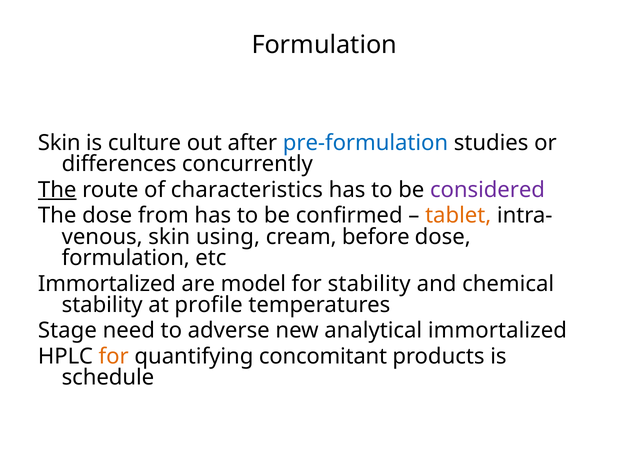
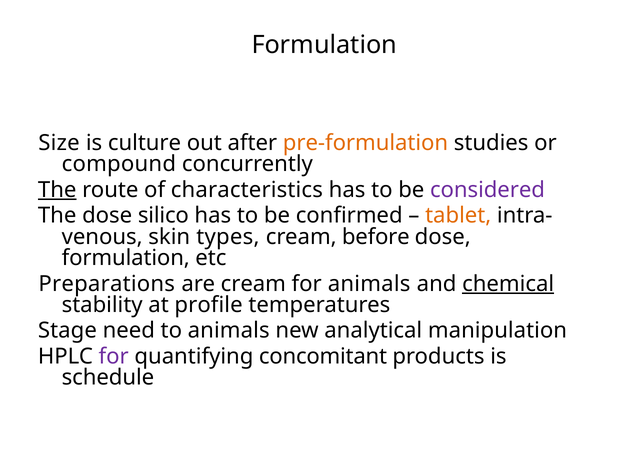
Skin at (59, 143): Skin -> Size
pre-formulation colour: blue -> orange
differences: differences -> compound
from: from -> silico
using: using -> types
Immortalized at (107, 284): Immortalized -> Preparations
are model: model -> cream
for stability: stability -> animals
chemical underline: none -> present
to adverse: adverse -> animals
analytical immortalized: immortalized -> manipulation
for at (114, 357) colour: orange -> purple
